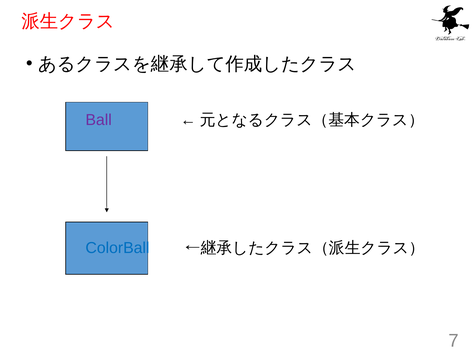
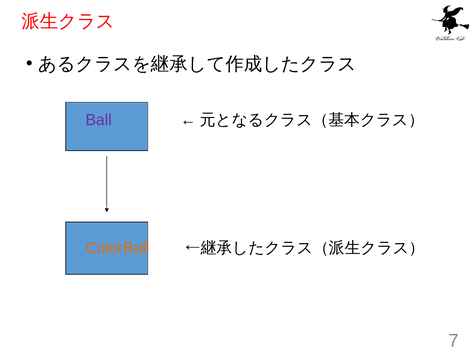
ColorBall colour: blue -> orange
